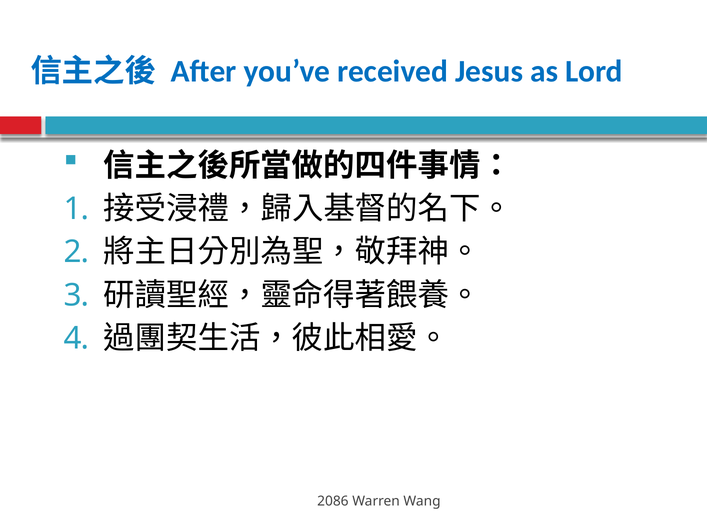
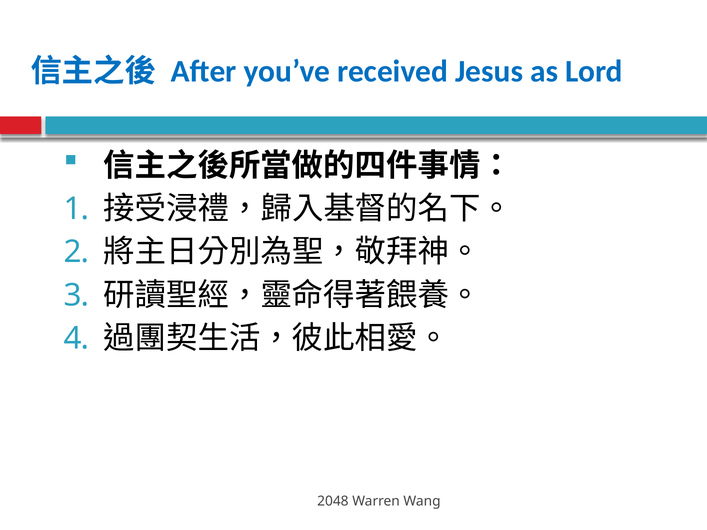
2086: 2086 -> 2048
